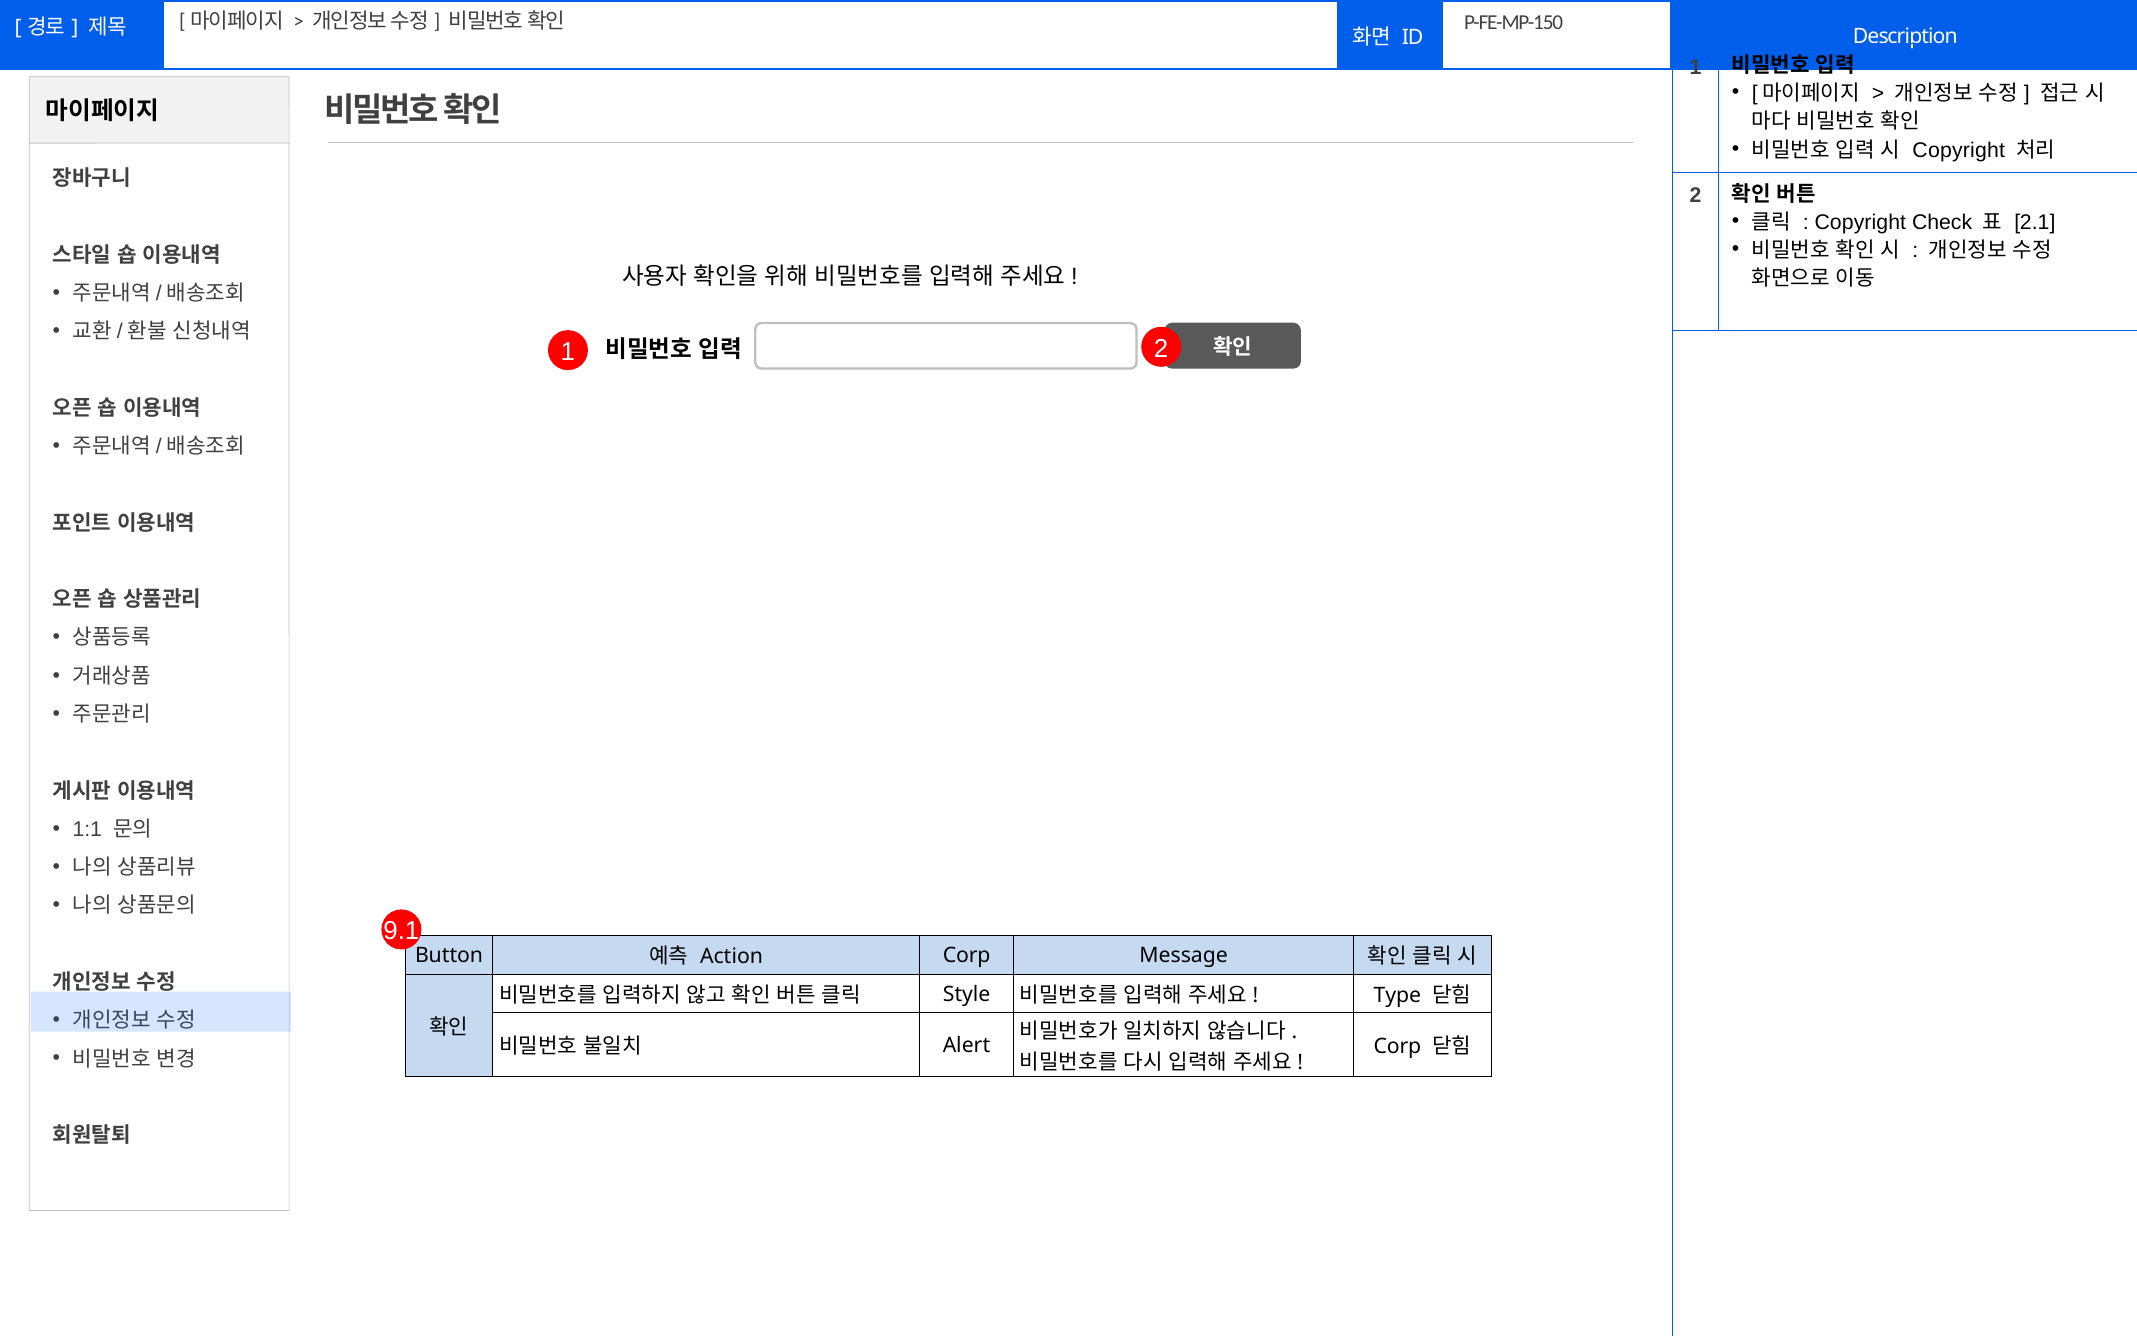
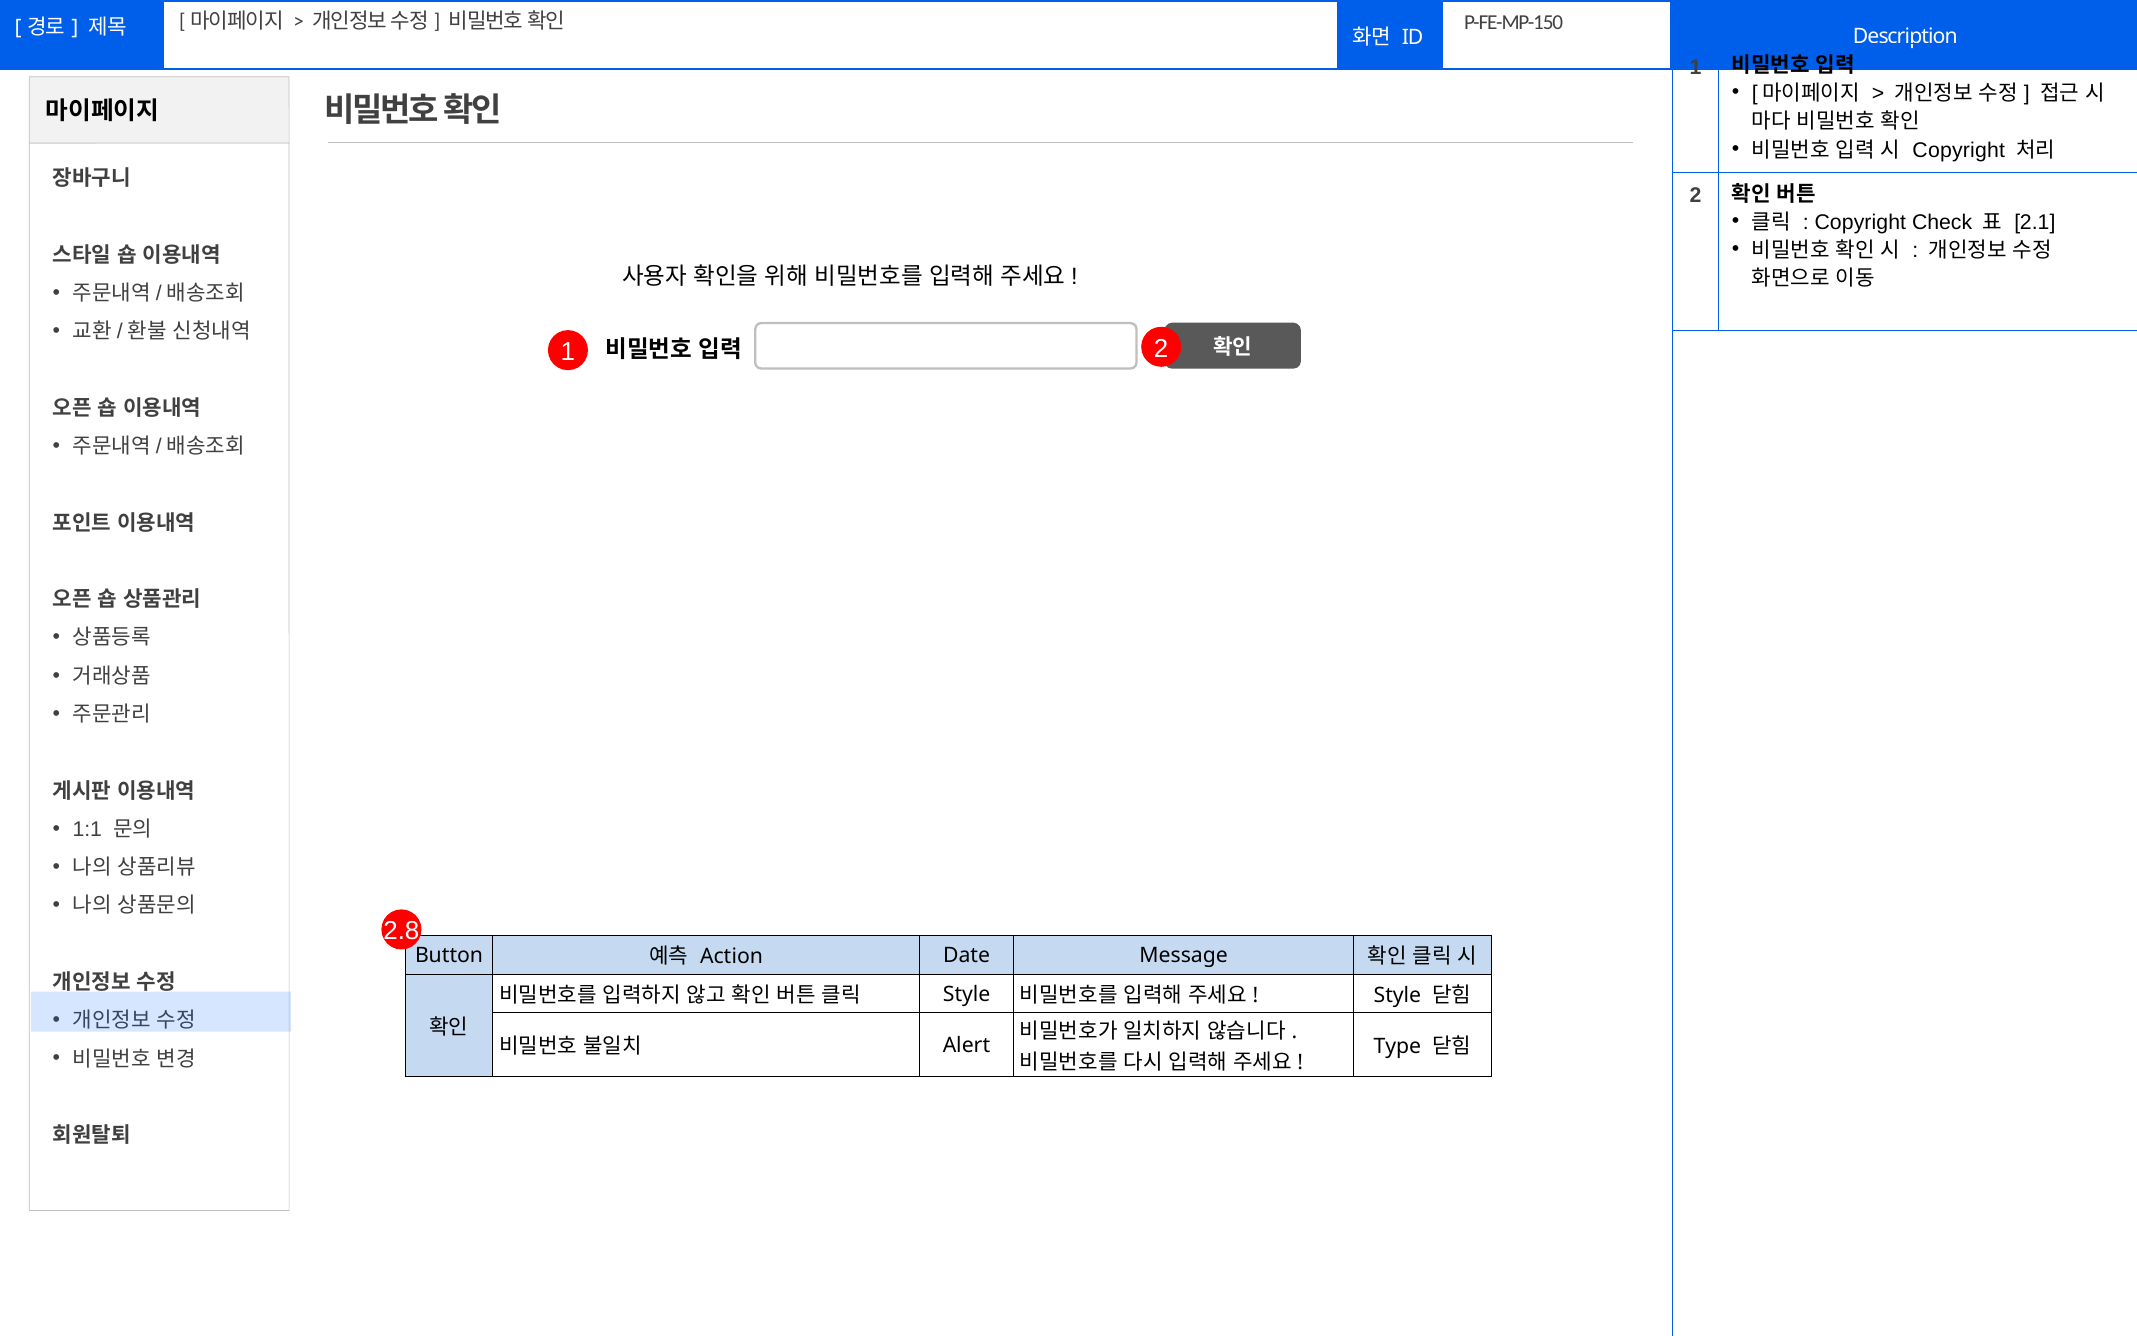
9.1: 9.1 -> 2.8
Action Corp: Corp -> Date
Type at (1397, 995): Type -> Style
Corp at (1397, 1046): Corp -> Type
